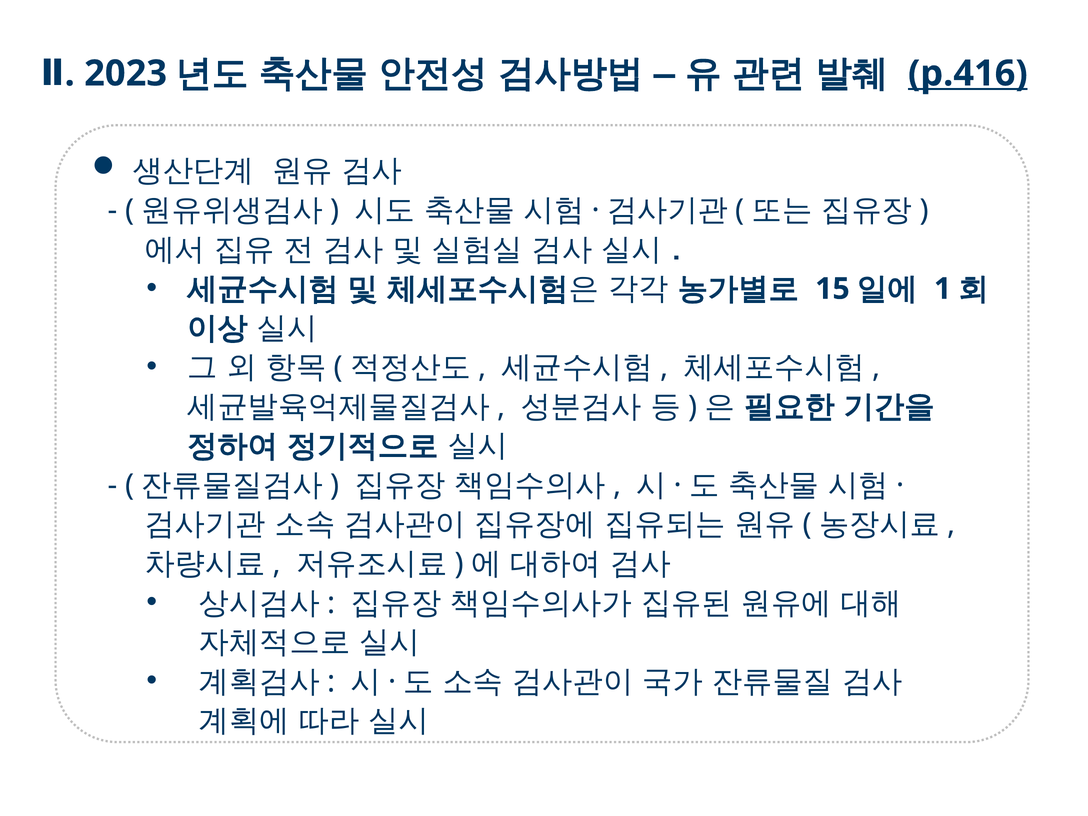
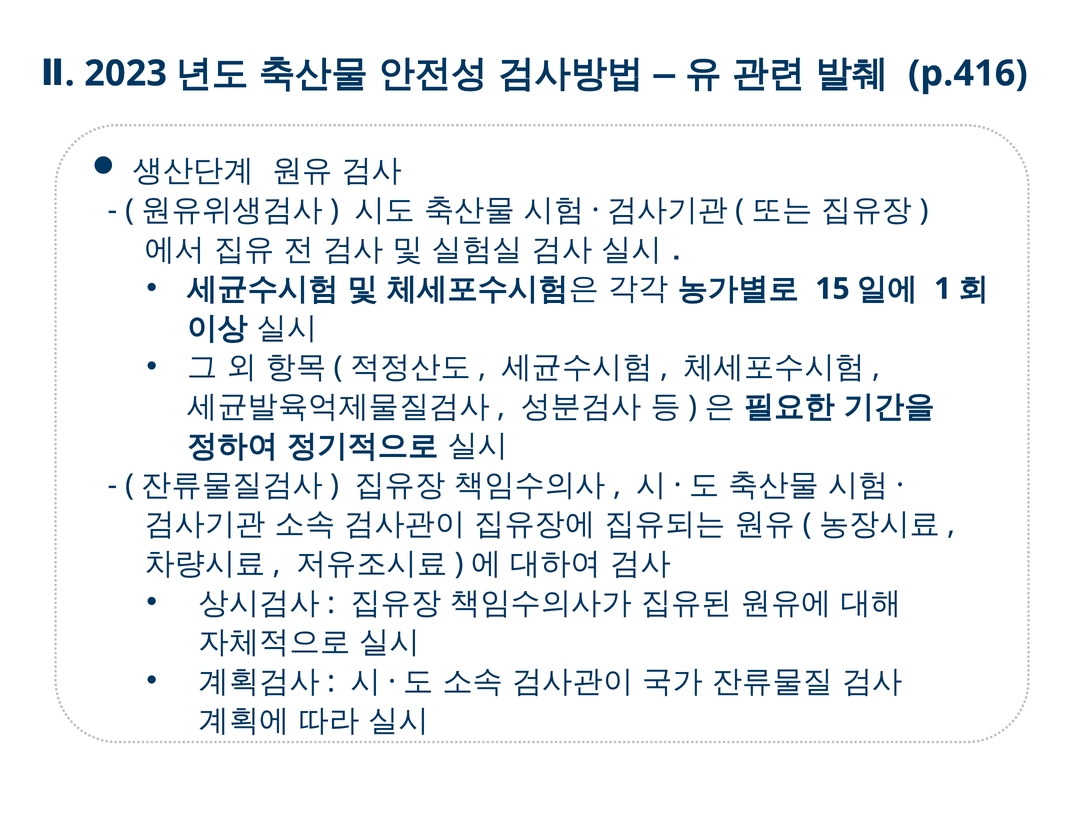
p.416 underline: present -> none
